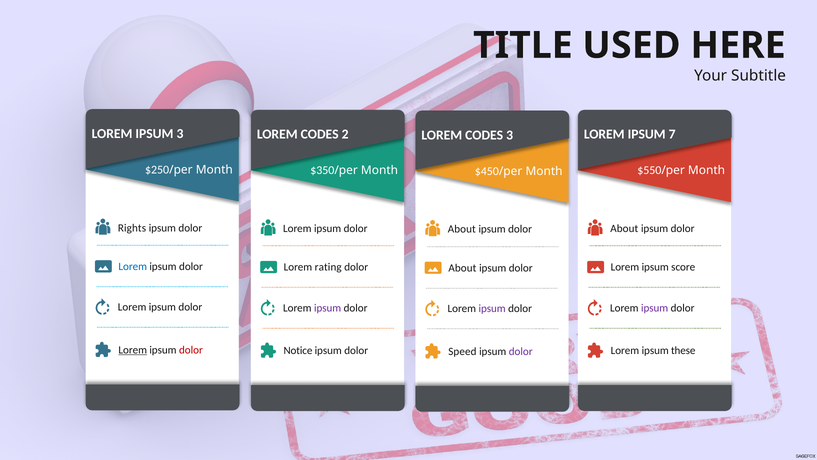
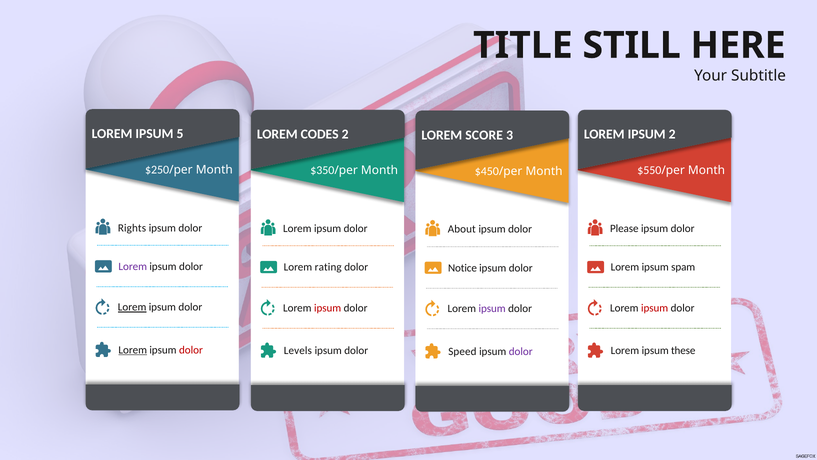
USED: USED -> STILL
IPSUM 3: 3 -> 5
IPSUM 7: 7 -> 2
CODES at (484, 135): CODES -> SCORE
About at (624, 228): About -> Please
Lorem at (133, 266) colour: blue -> purple
score: score -> spam
About at (462, 268): About -> Notice
Lorem at (132, 307) underline: none -> present
ipsum at (328, 308) colour: purple -> red
ipsum at (655, 308) colour: purple -> red
Notice: Notice -> Levels
